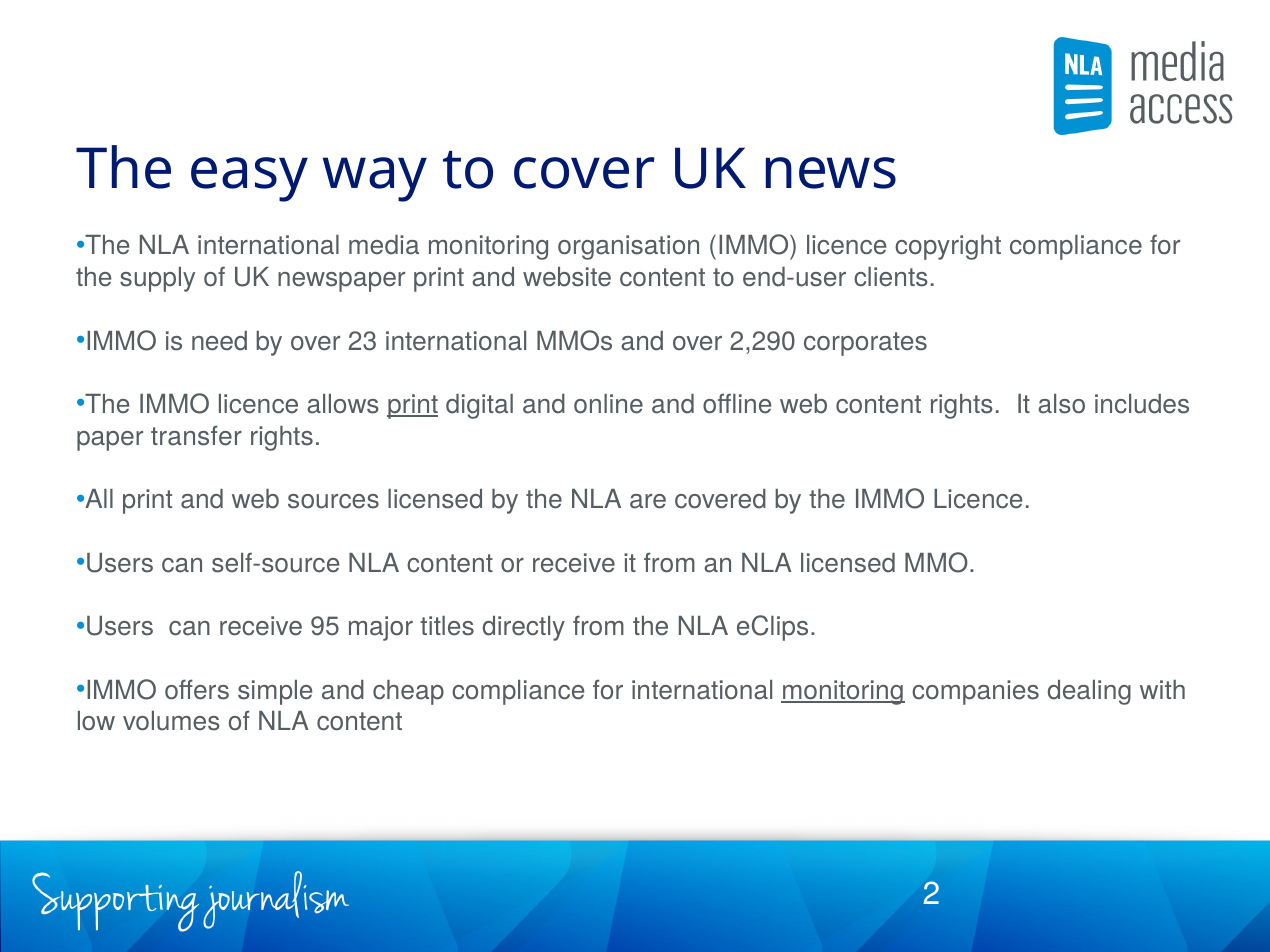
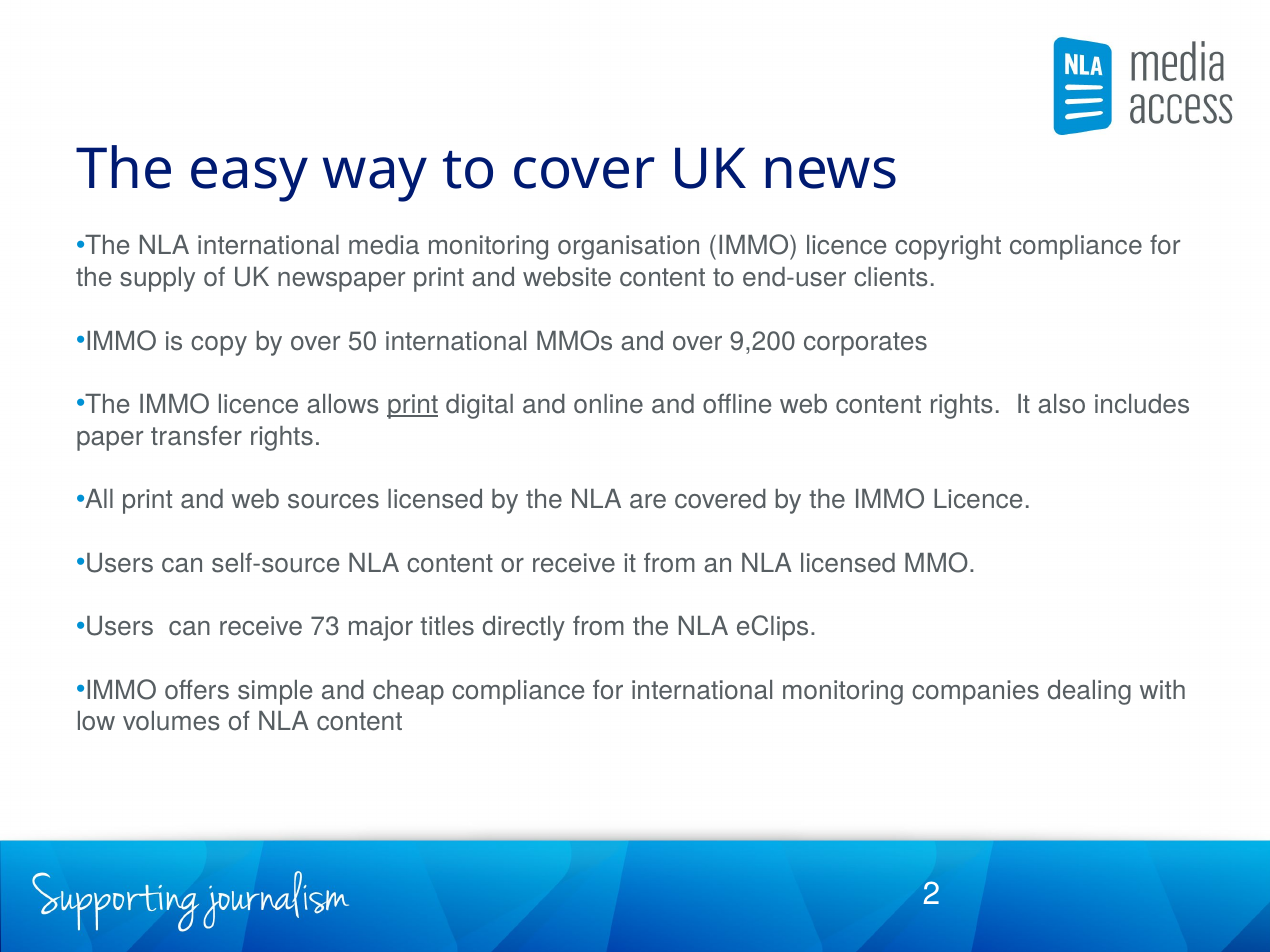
need: need -> copy
23: 23 -> 50
2,290: 2,290 -> 9,200
95: 95 -> 73
monitoring at (843, 691) underline: present -> none
